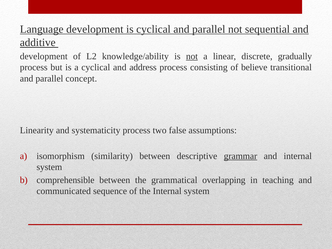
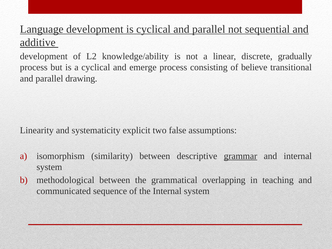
not at (192, 56) underline: present -> none
address: address -> emerge
concept: concept -> drawing
systematicity process: process -> explicit
comprehensible: comprehensible -> methodological
